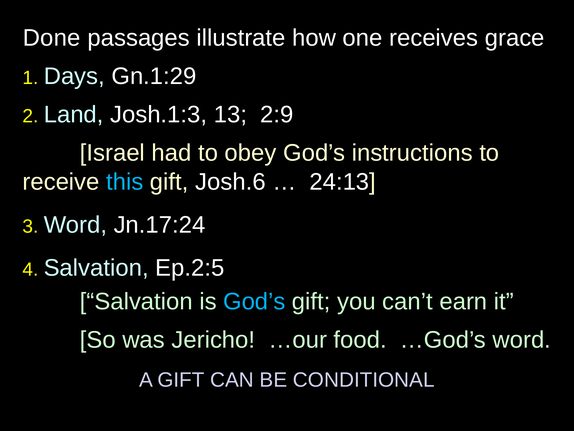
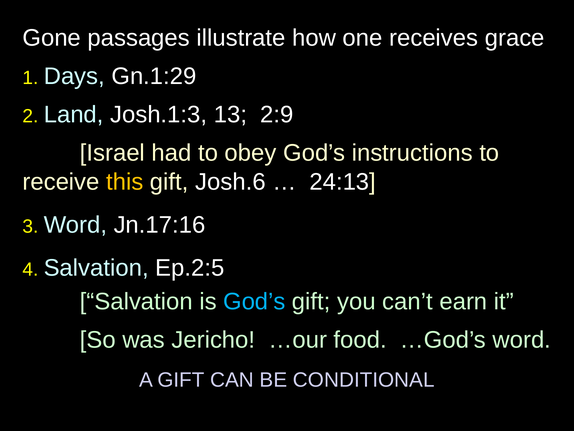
Done: Done -> Gone
this colour: light blue -> yellow
Jn.17:24: Jn.17:24 -> Jn.17:16
